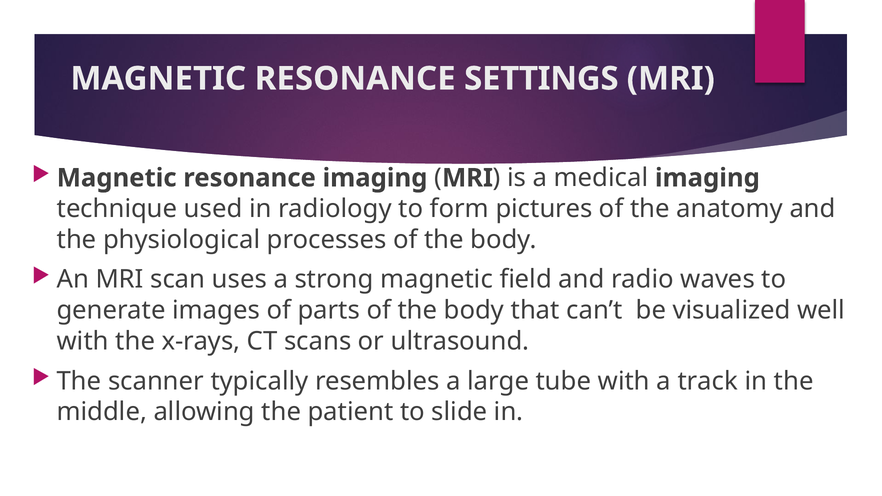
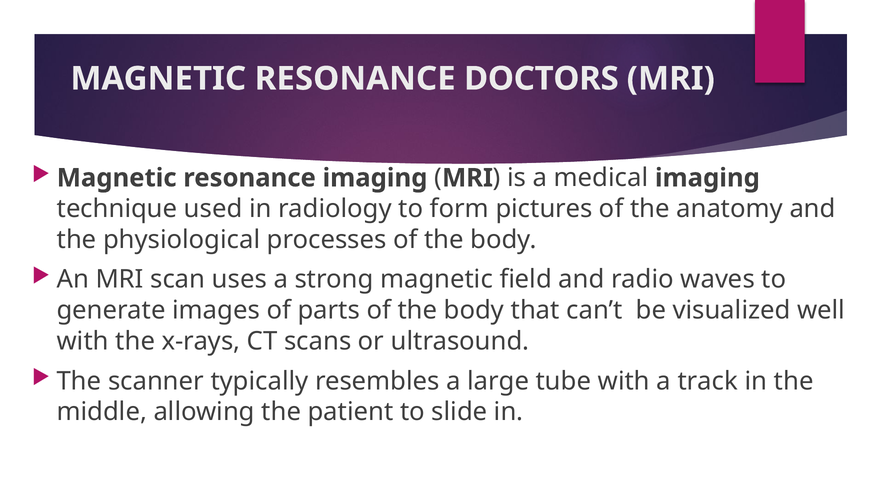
SETTINGS: SETTINGS -> DOCTORS
